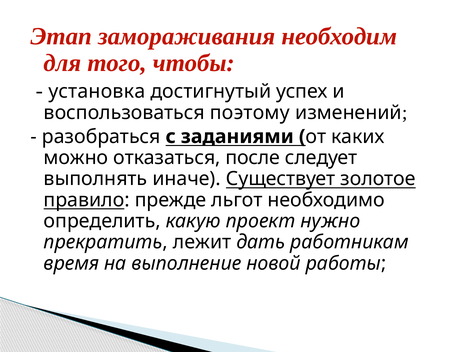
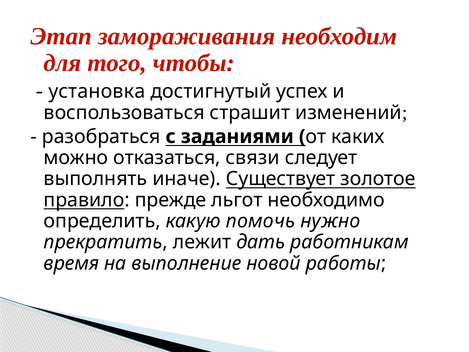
поэтому: поэтому -> страшит
после: после -> связи
проект: проект -> помочь
